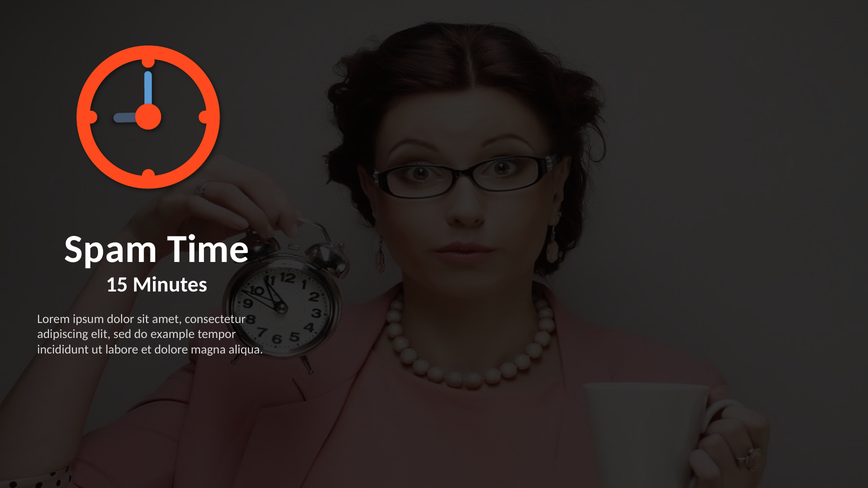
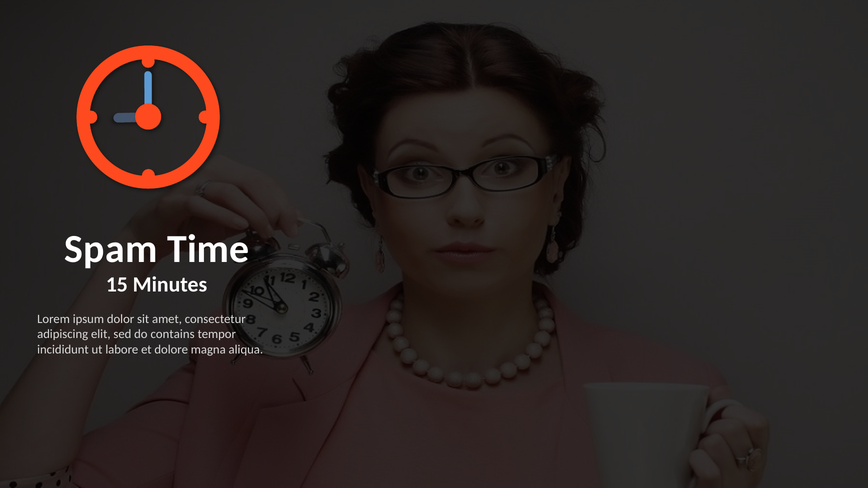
example: example -> contains
